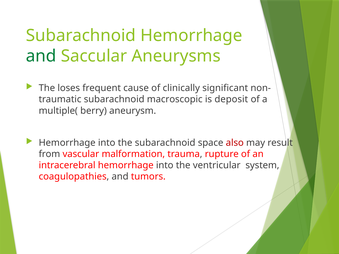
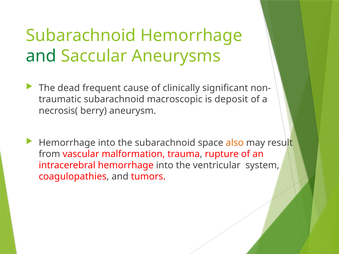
loses: loses -> dead
multiple(: multiple( -> necrosis(
also colour: red -> orange
